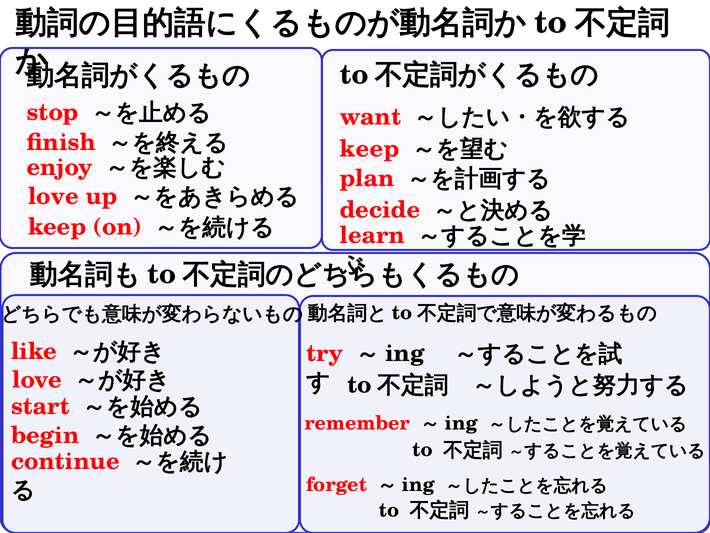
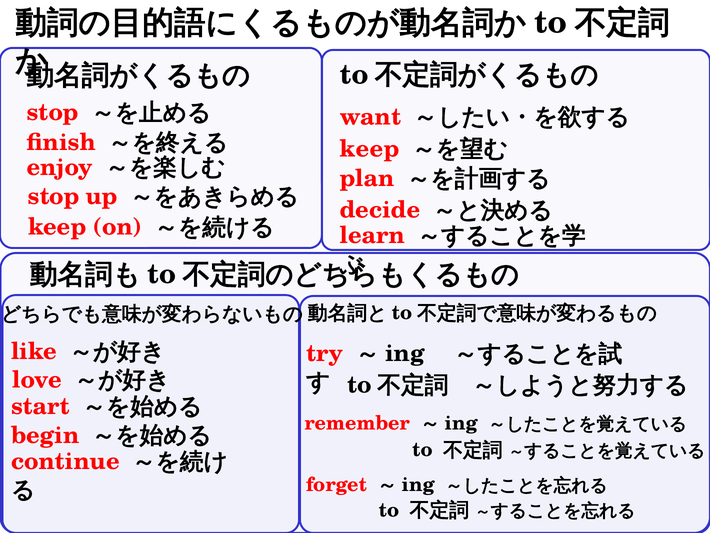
love at (54, 196): love -> stop
